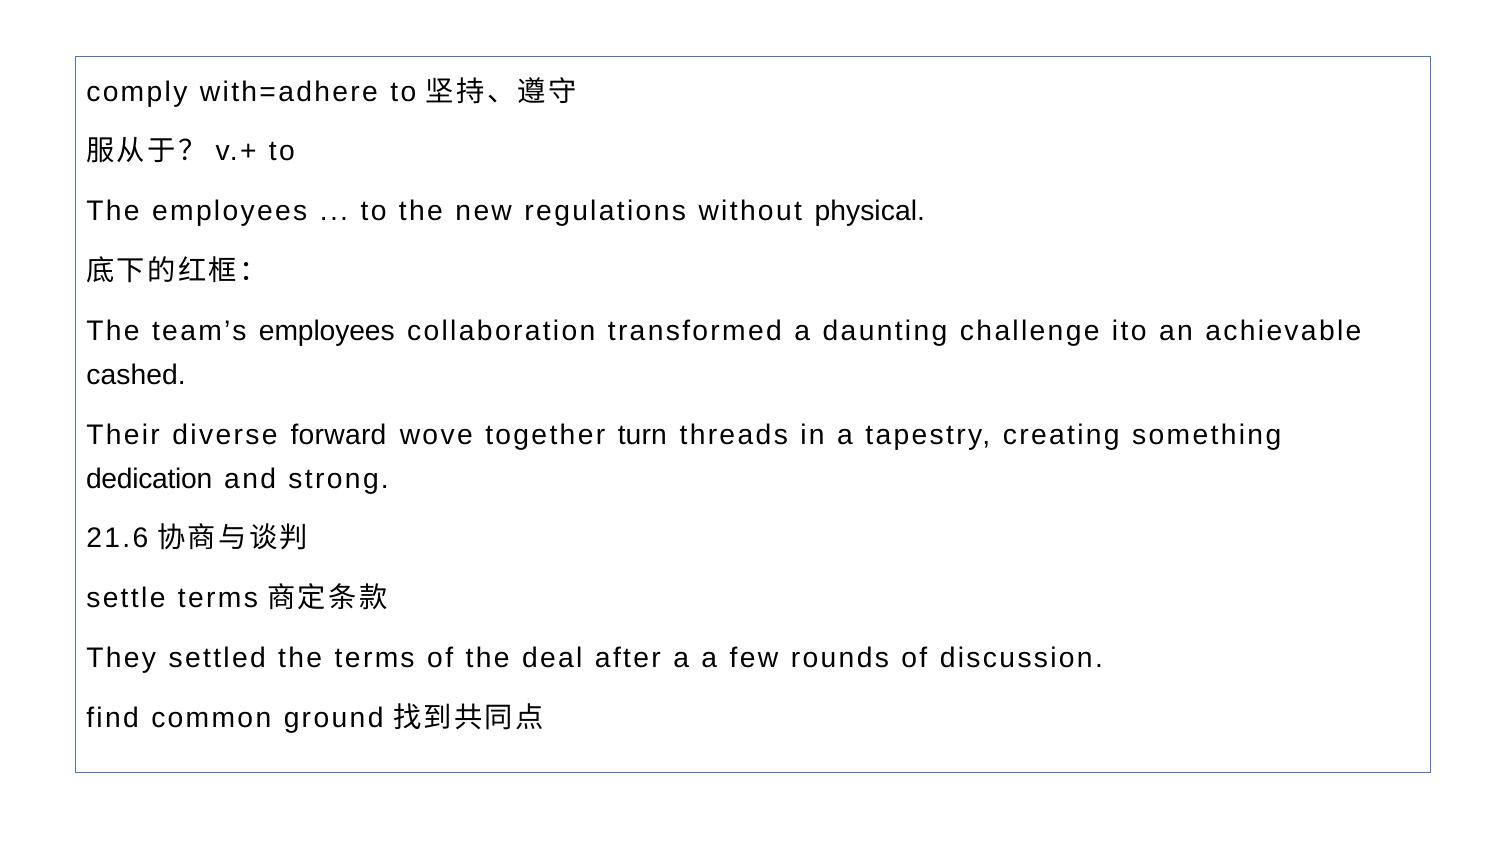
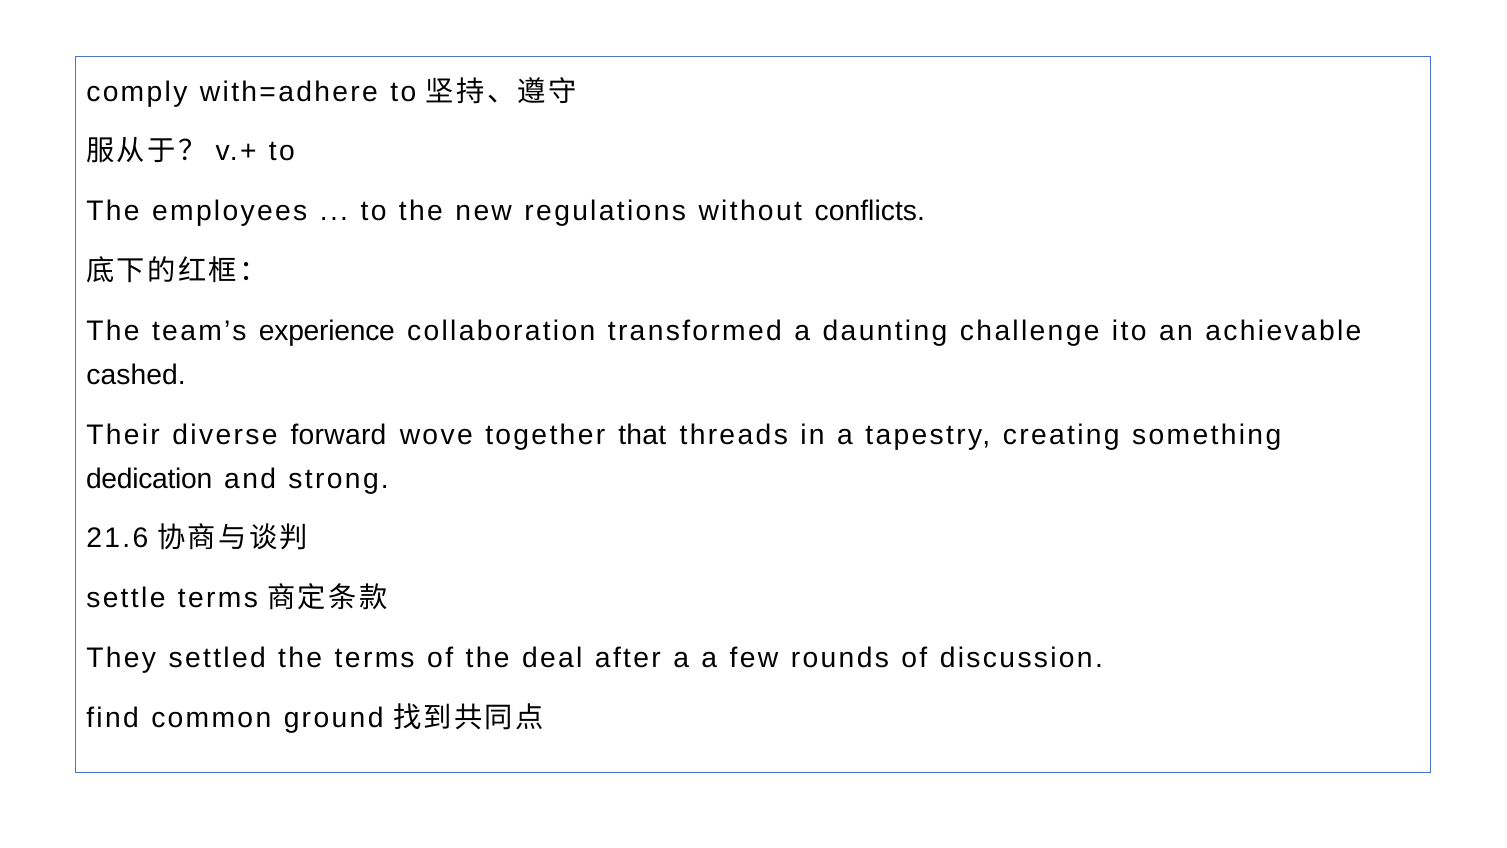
physical: physical -> conflicts
team’s employees: employees -> experience
turn: turn -> that
